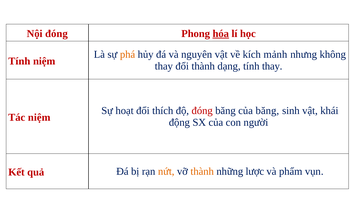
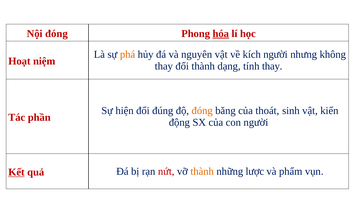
kích mảnh: mảnh -> người
Tính at (19, 61): Tính -> Hoạt
hoạt: hoạt -> hiện
thích: thích -> đúng
đóng at (202, 111) colour: red -> orange
của băng: băng -> thoát
khái: khái -> kiến
Tác niệm: niệm -> phần
Kết underline: none -> present
nứt colour: orange -> red
